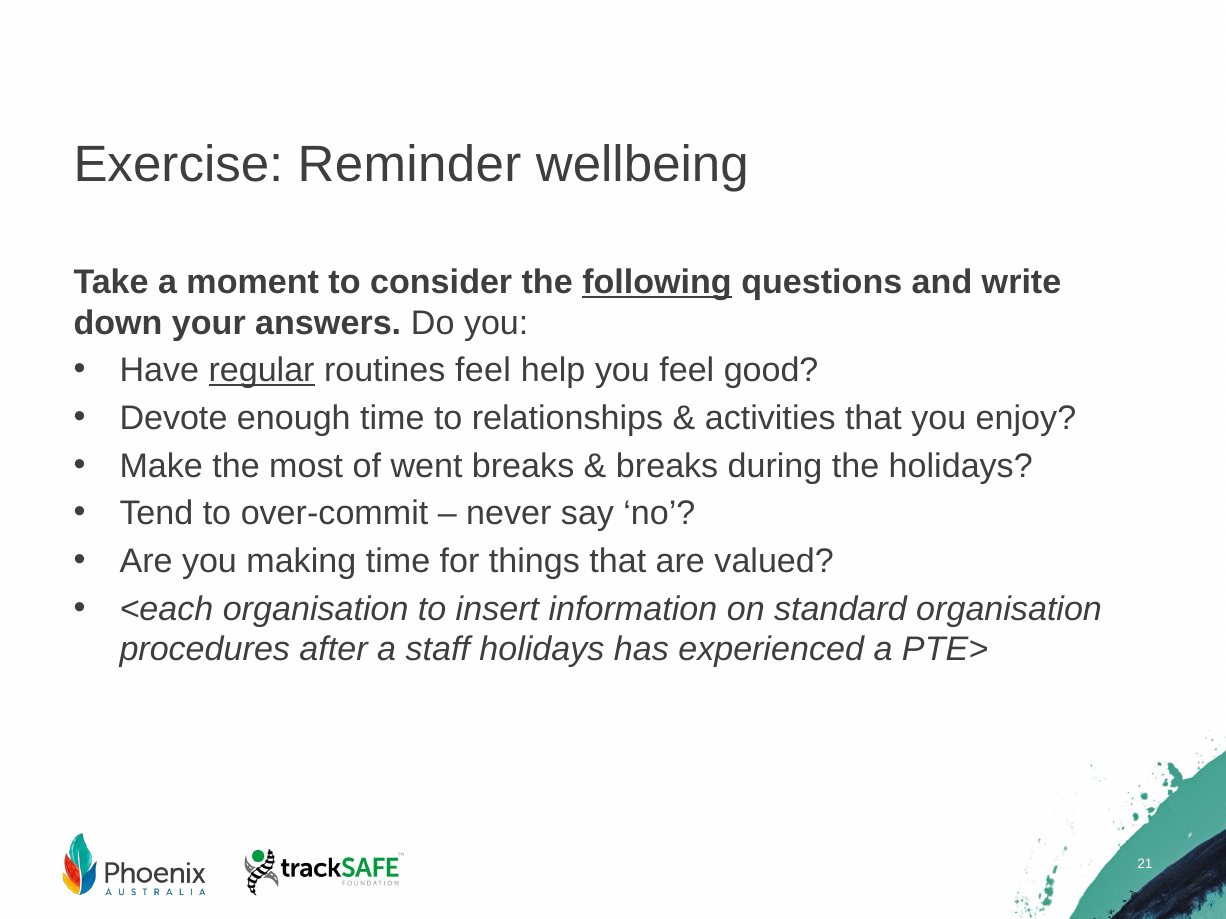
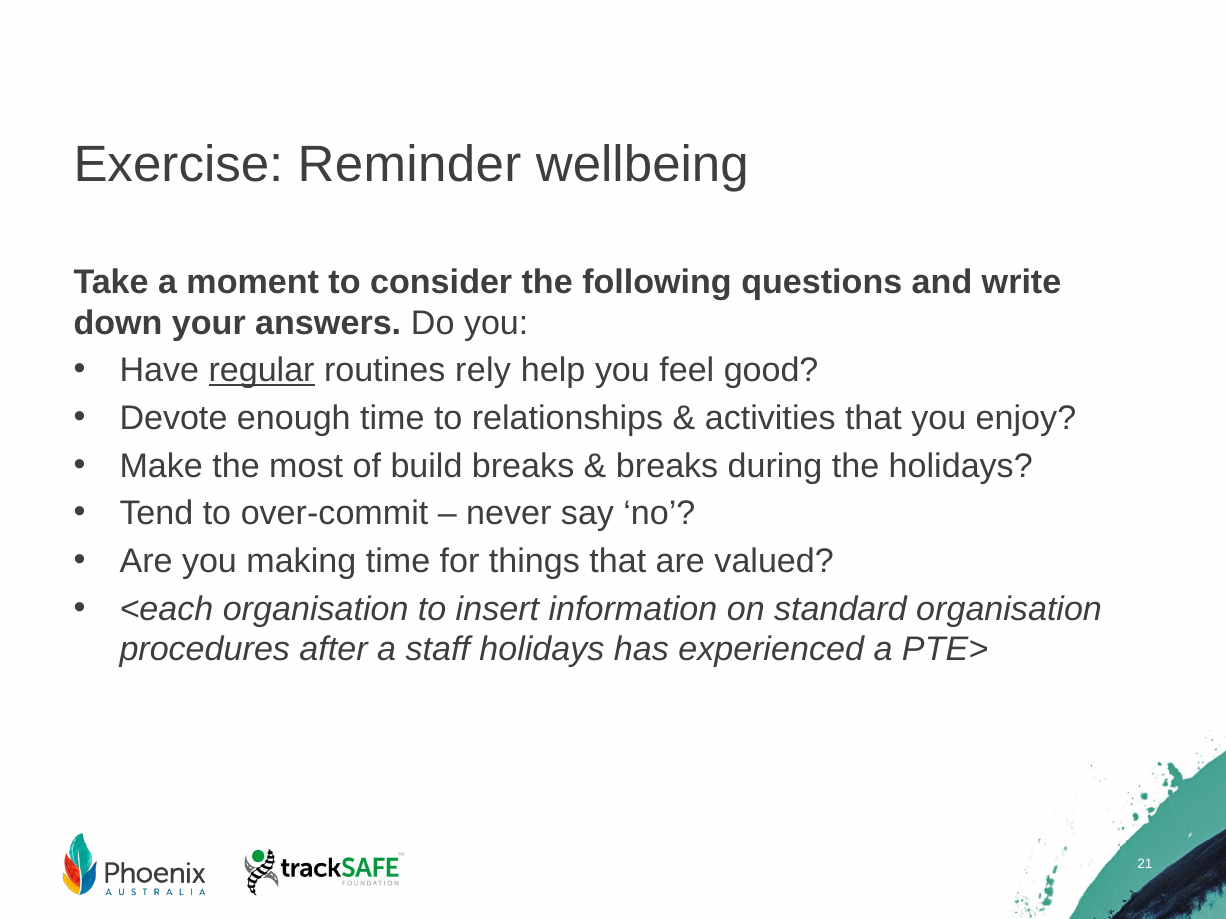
following underline: present -> none
routines feel: feel -> rely
went: went -> build
